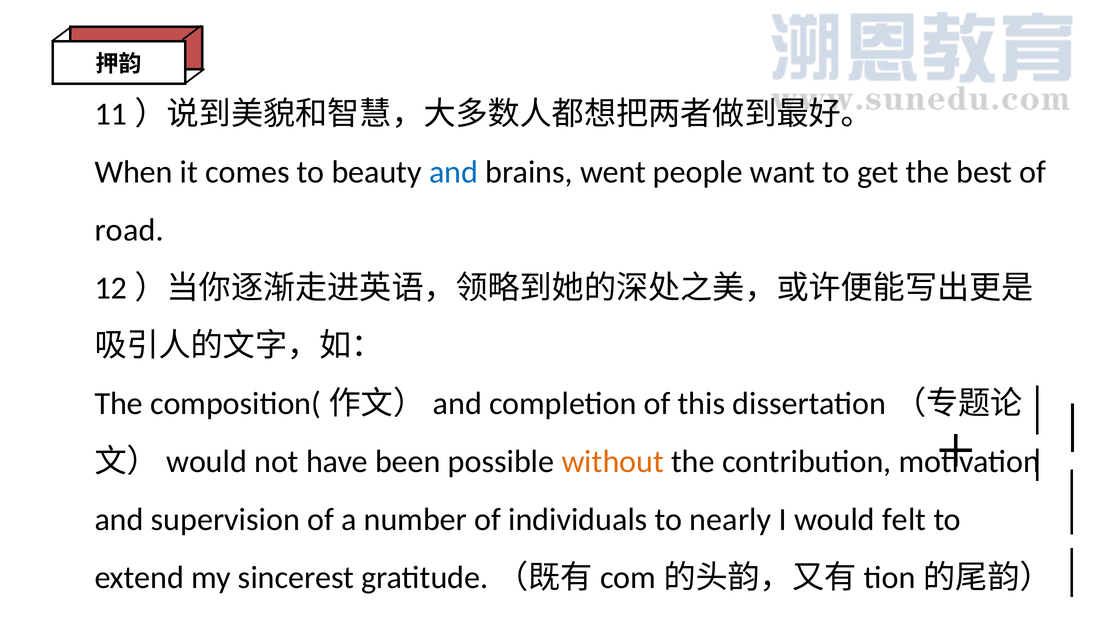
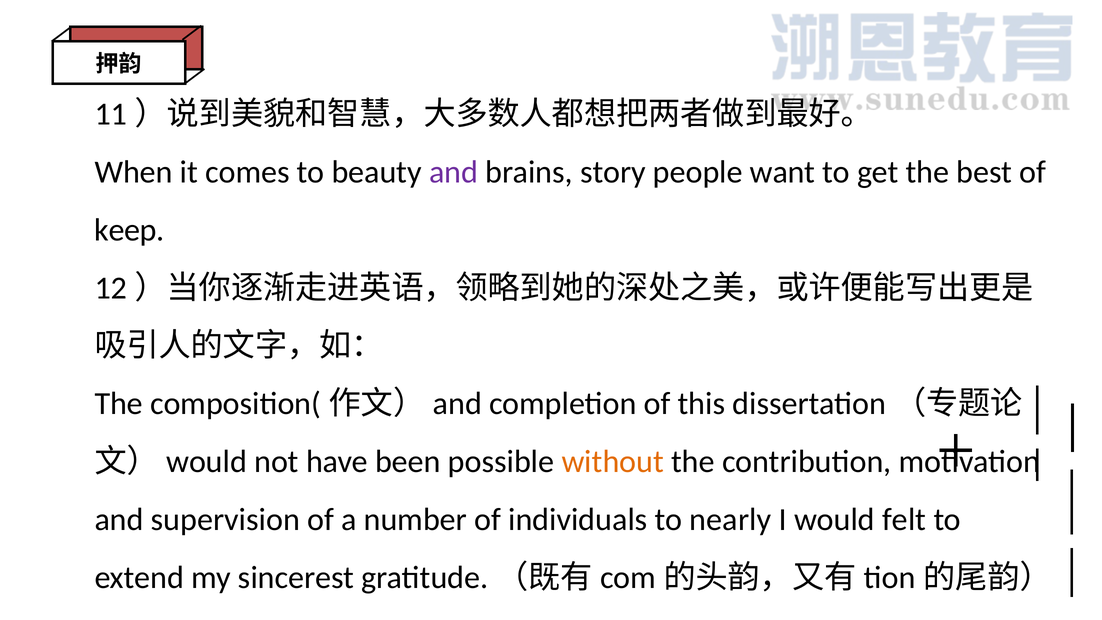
and at (454, 172) colour: blue -> purple
went: went -> story
road: road -> keep
